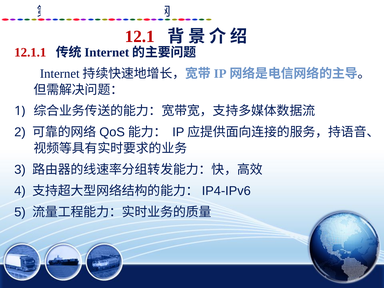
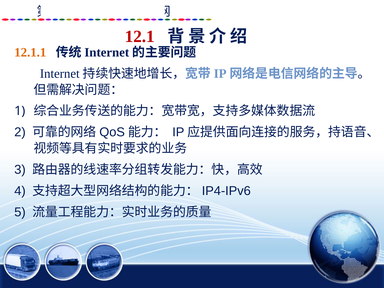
12.1.1 colour: red -> orange
